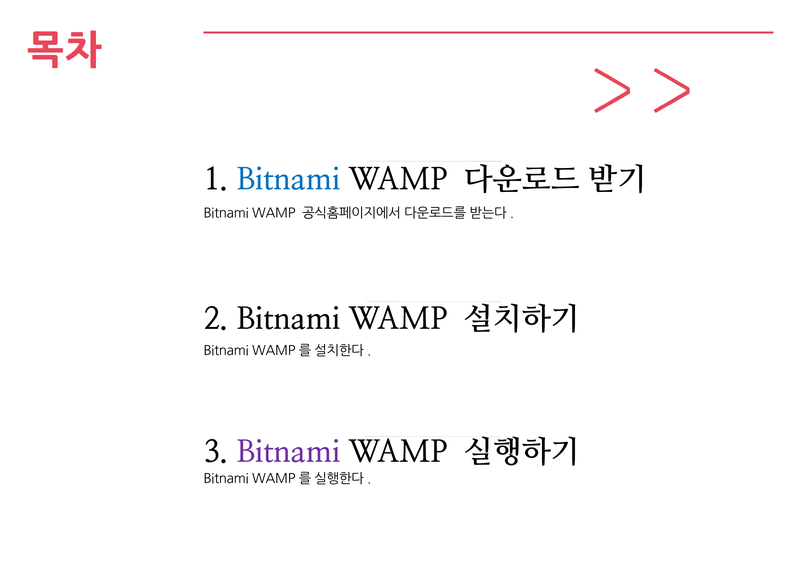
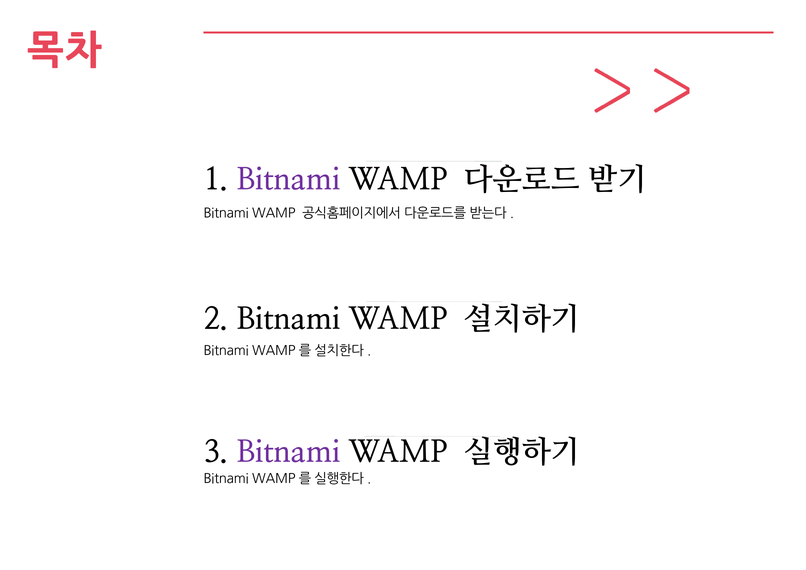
Bitnami at (289, 179) colour: blue -> purple
